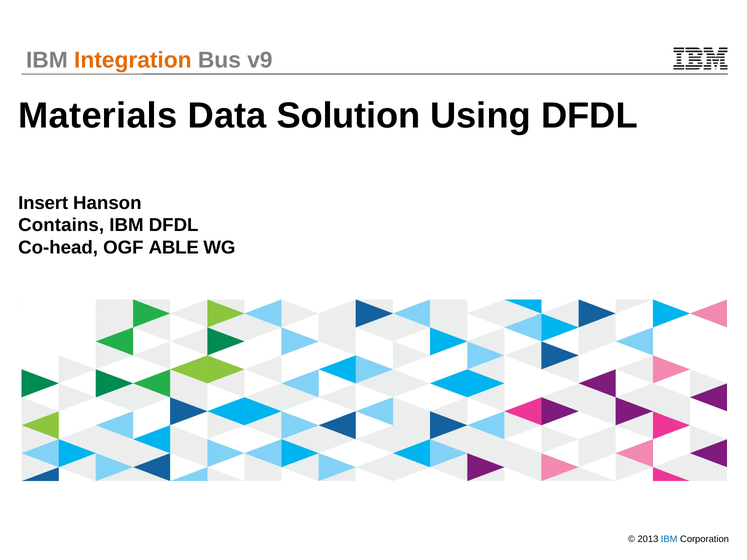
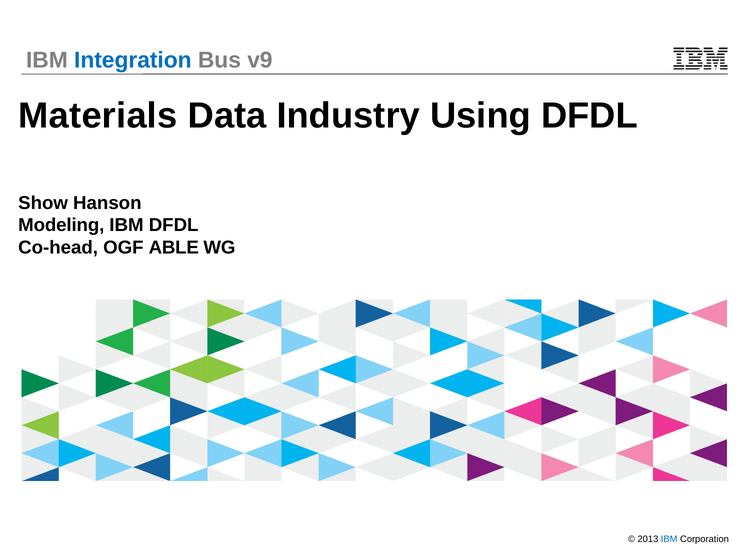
Integration colour: orange -> blue
Solution: Solution -> Industry
Insert: Insert -> Show
Contains: Contains -> Modeling
